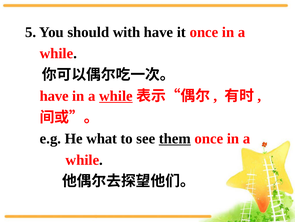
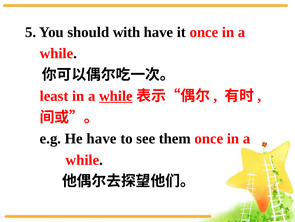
have at (54, 96): have -> least
He what: what -> have
them underline: present -> none
